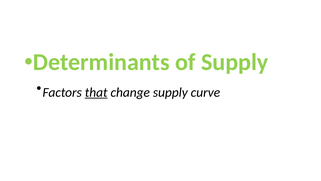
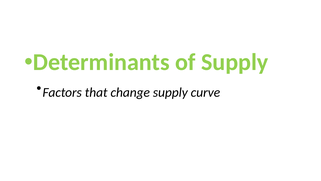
that underline: present -> none
